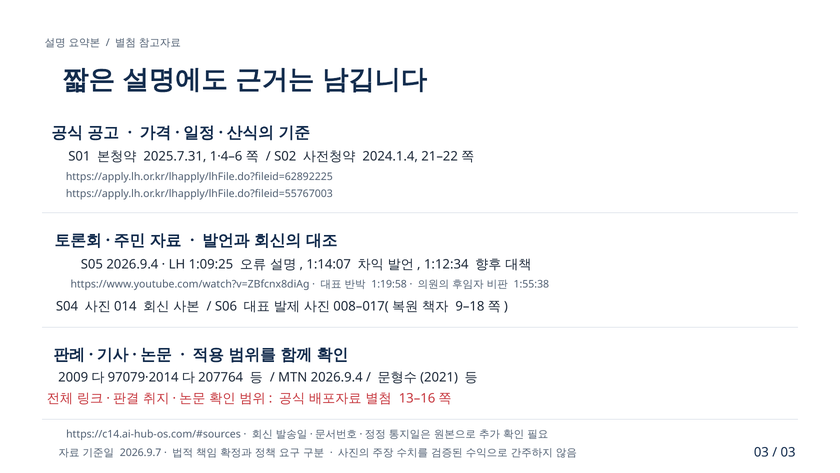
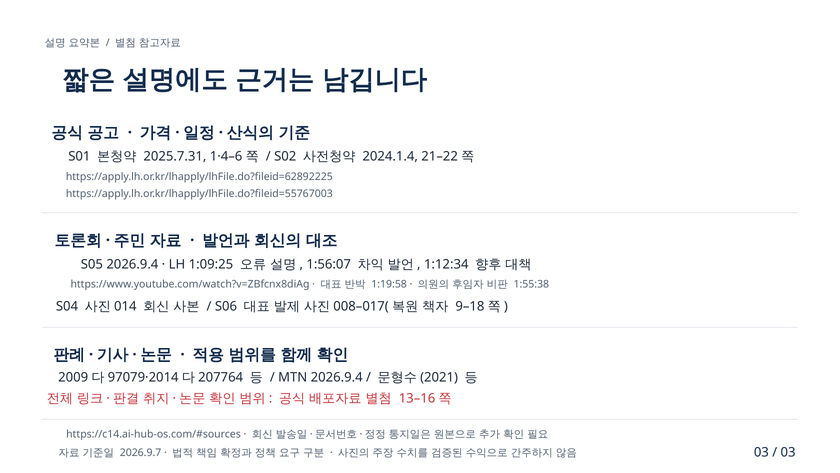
1:14:07: 1:14:07 -> 1:56:07
